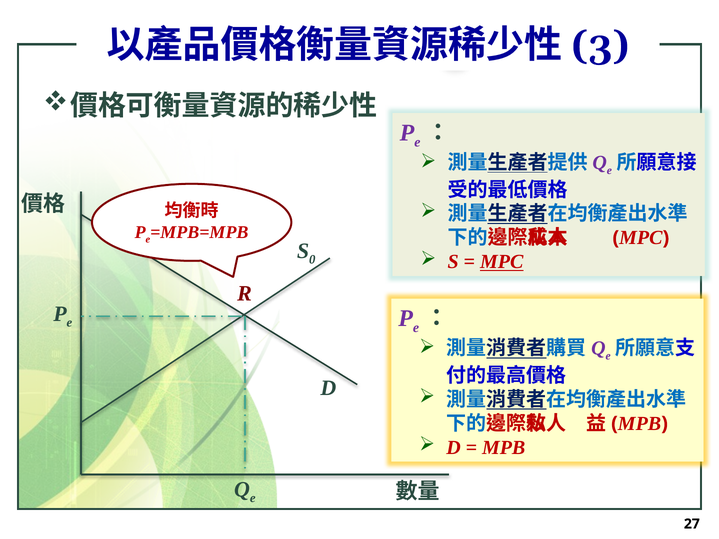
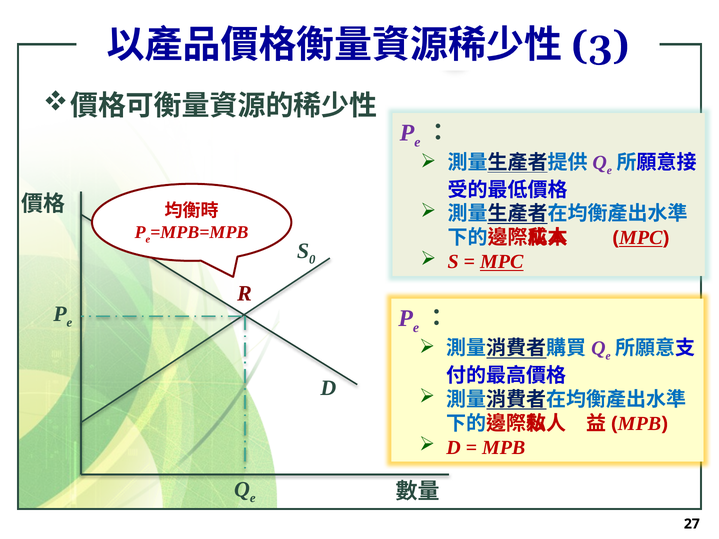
MPC at (641, 238) underline: none -> present
